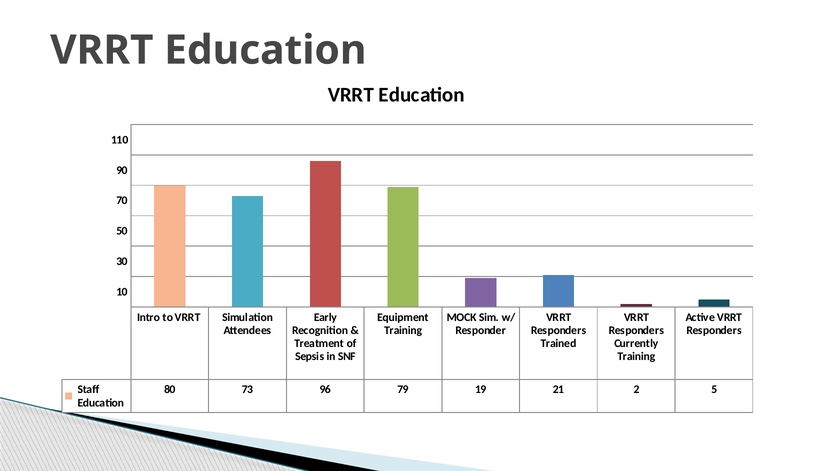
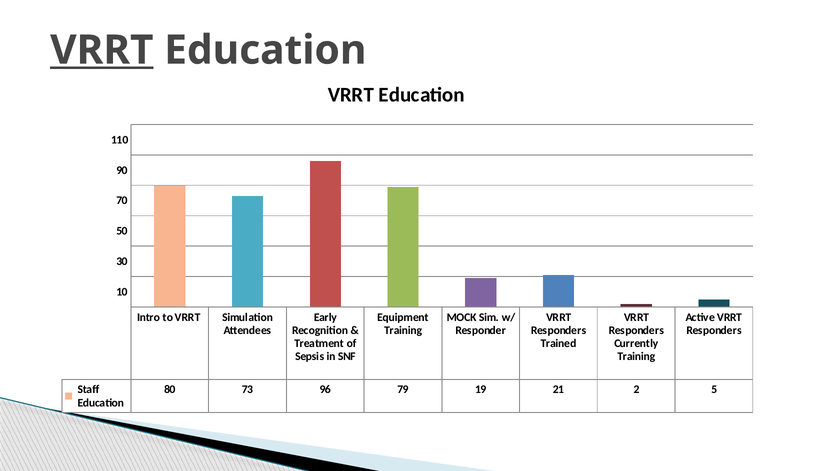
VRRT at (102, 50) underline: none -> present
